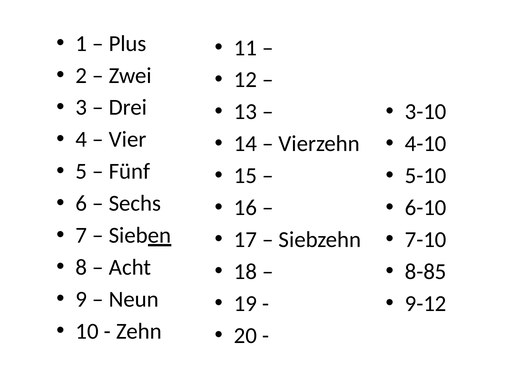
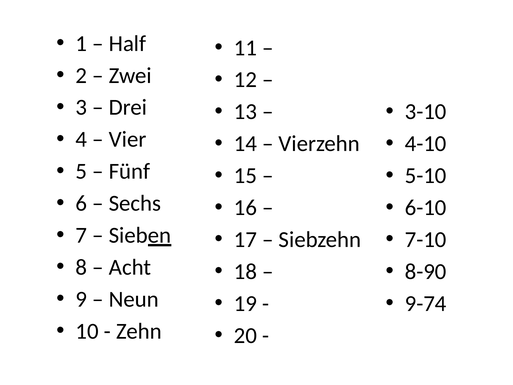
Plus: Plus -> Half
8-85: 8-85 -> 8-90
9-12: 9-12 -> 9-74
